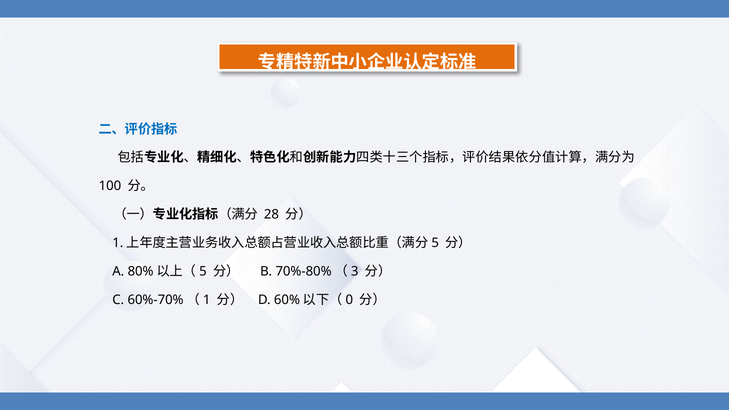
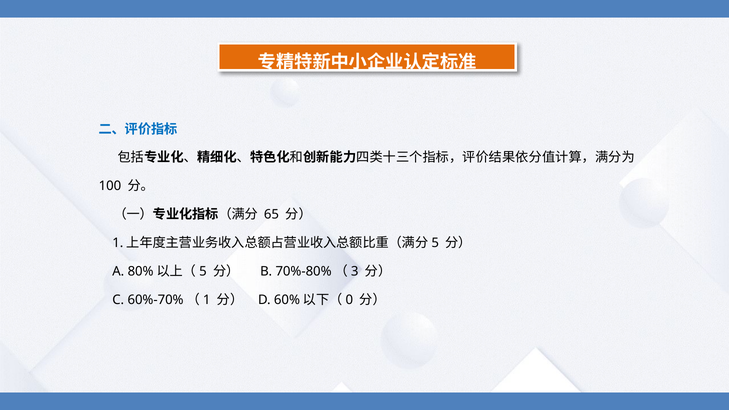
28: 28 -> 65
